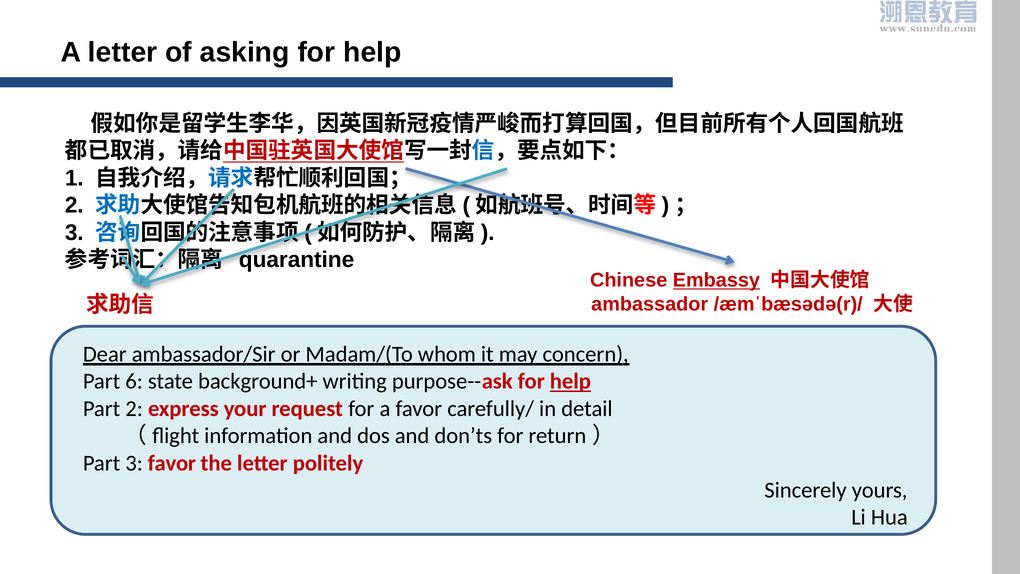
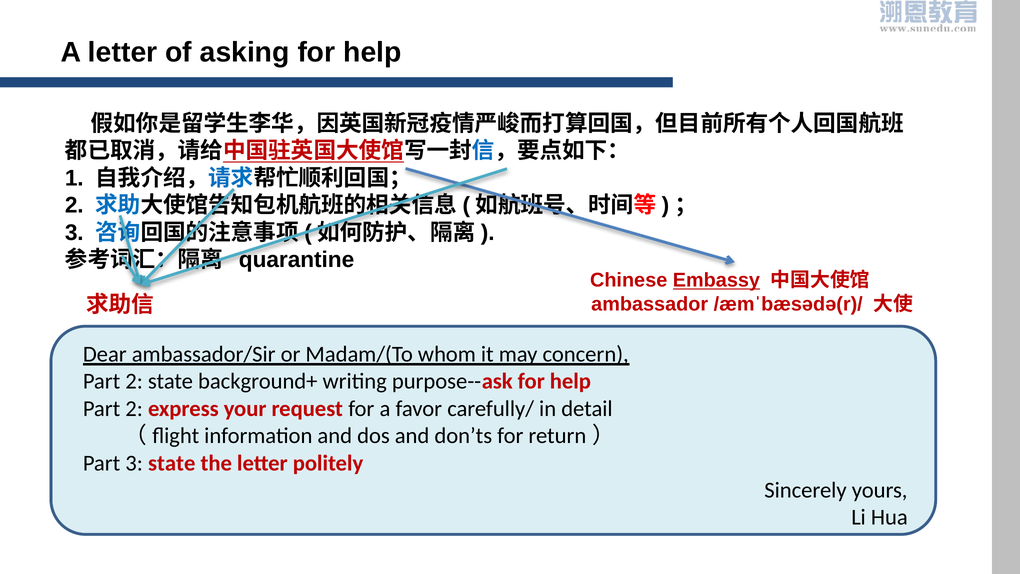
6 at (134, 381): 6 -> 2
help at (570, 381) underline: present -> none
3 favor: favor -> state
